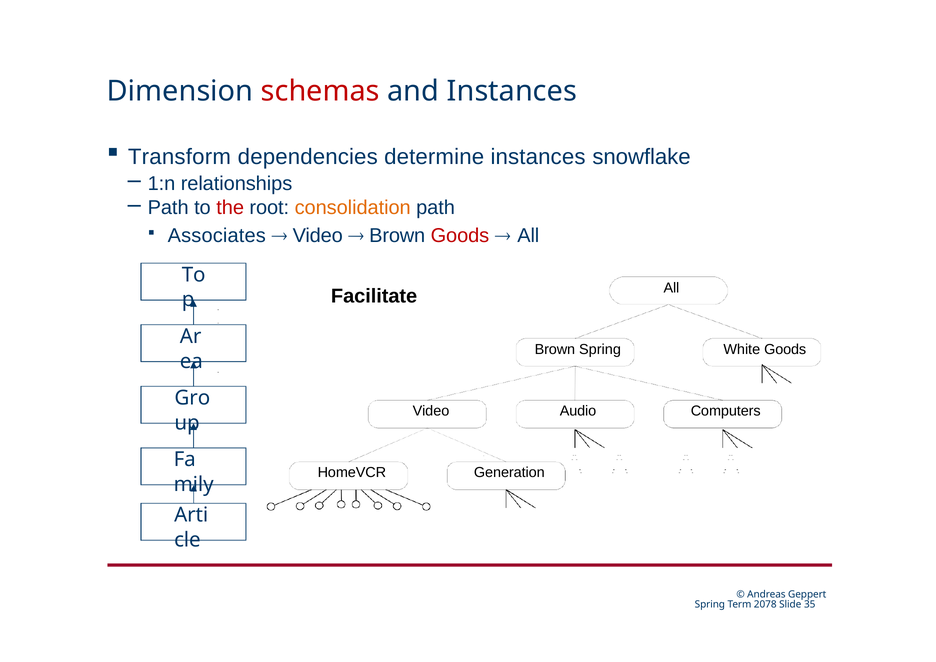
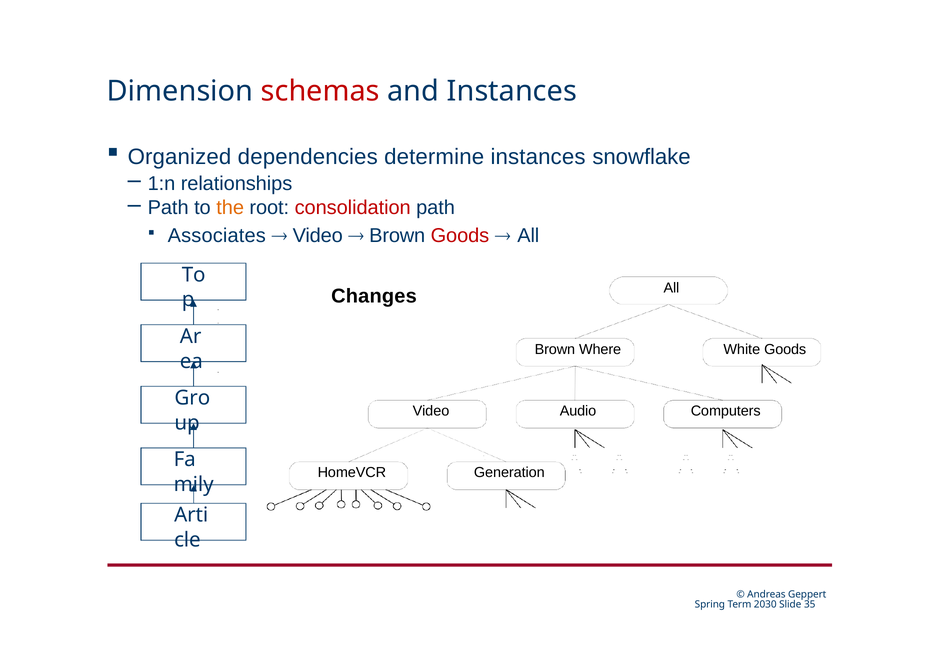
Transform: Transform -> Organized
the colour: red -> orange
consolidation colour: orange -> red
Facilitate: Facilitate -> Changes
Brown Spring: Spring -> Where
2078: 2078 -> 2030
